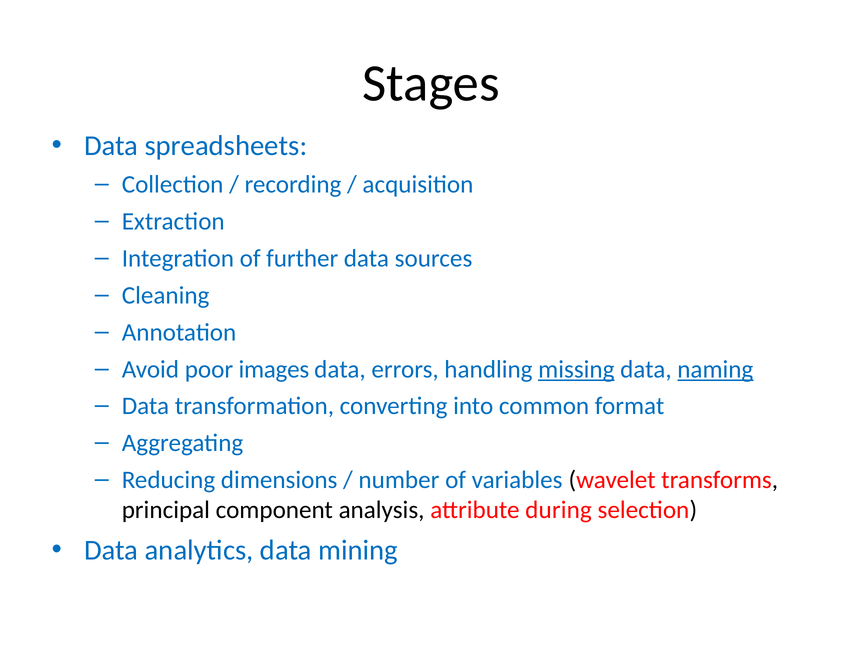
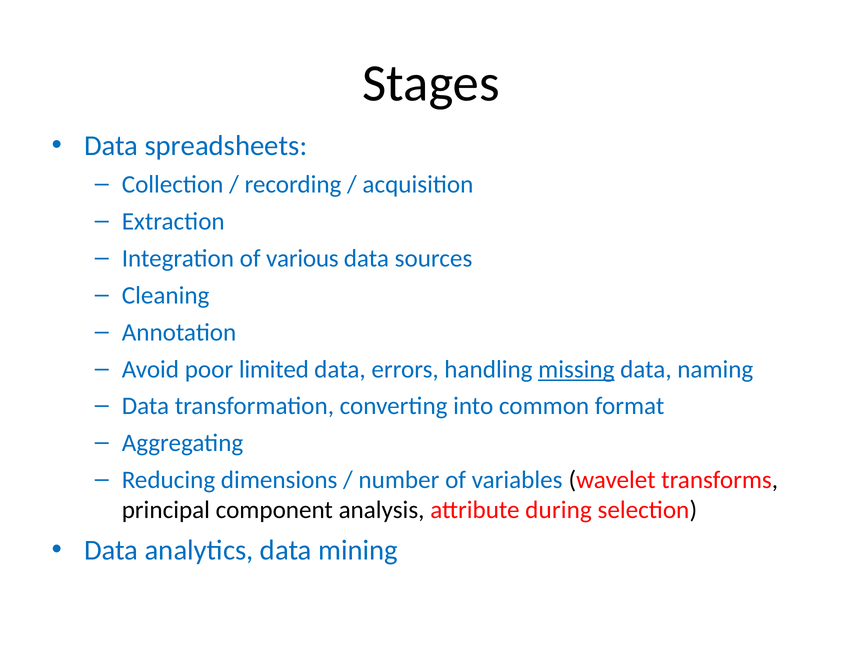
further: further -> various
images: images -> limited
naming underline: present -> none
